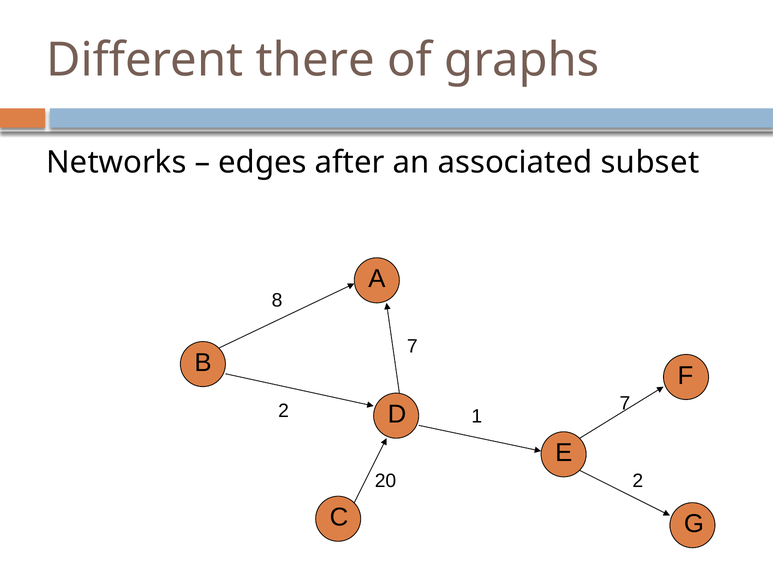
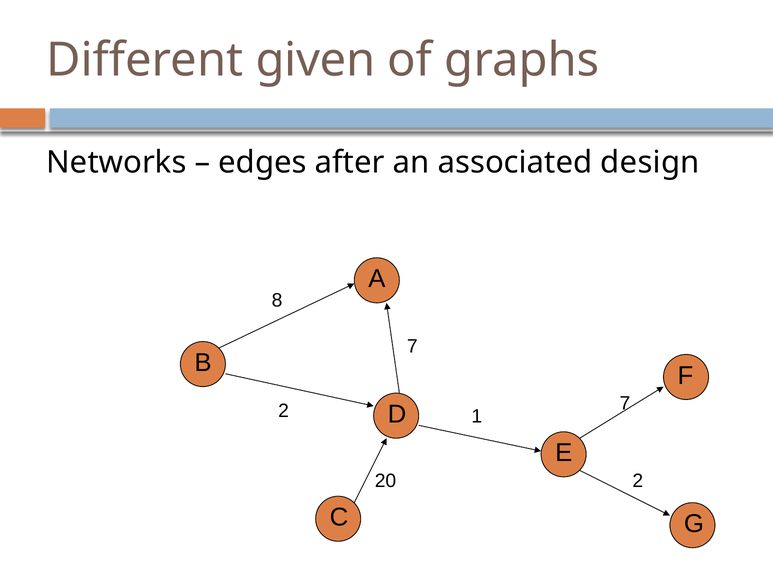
there: there -> given
subset: subset -> design
